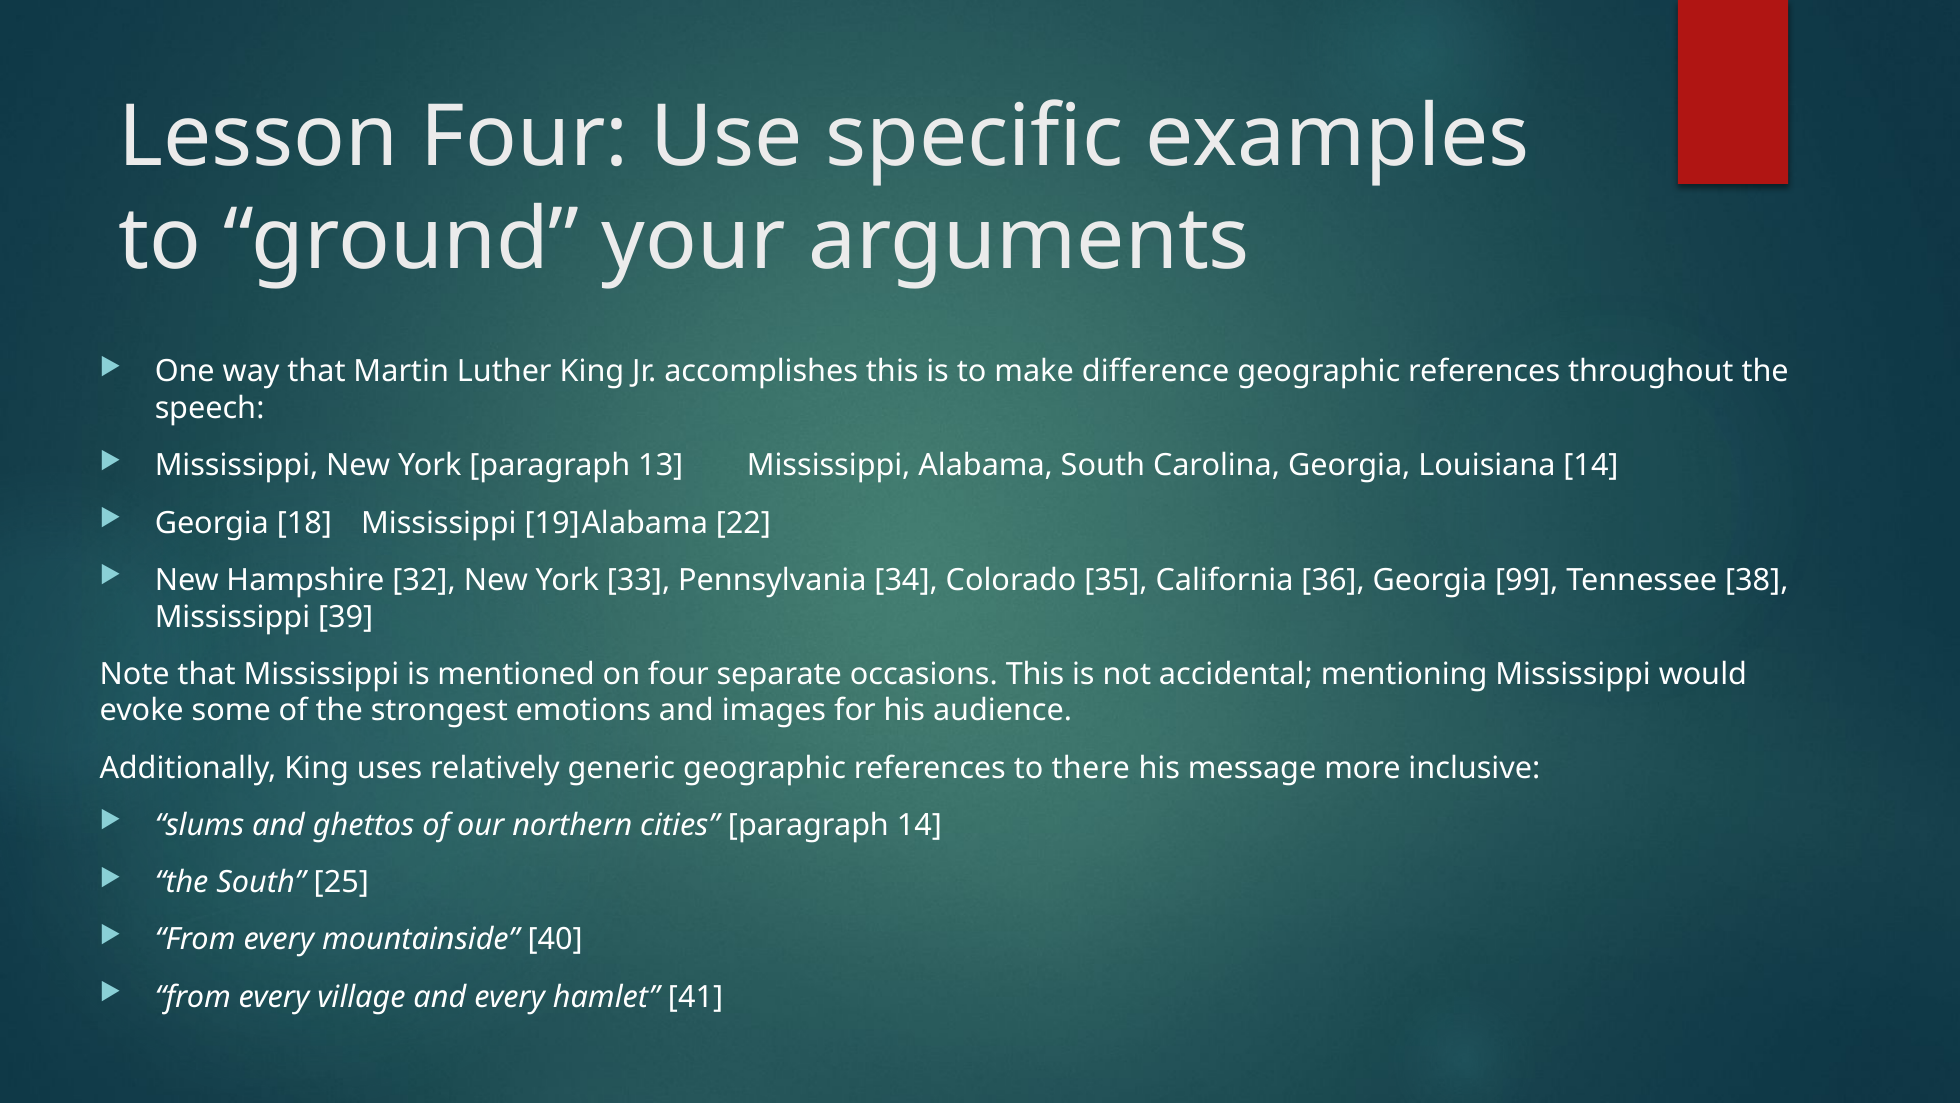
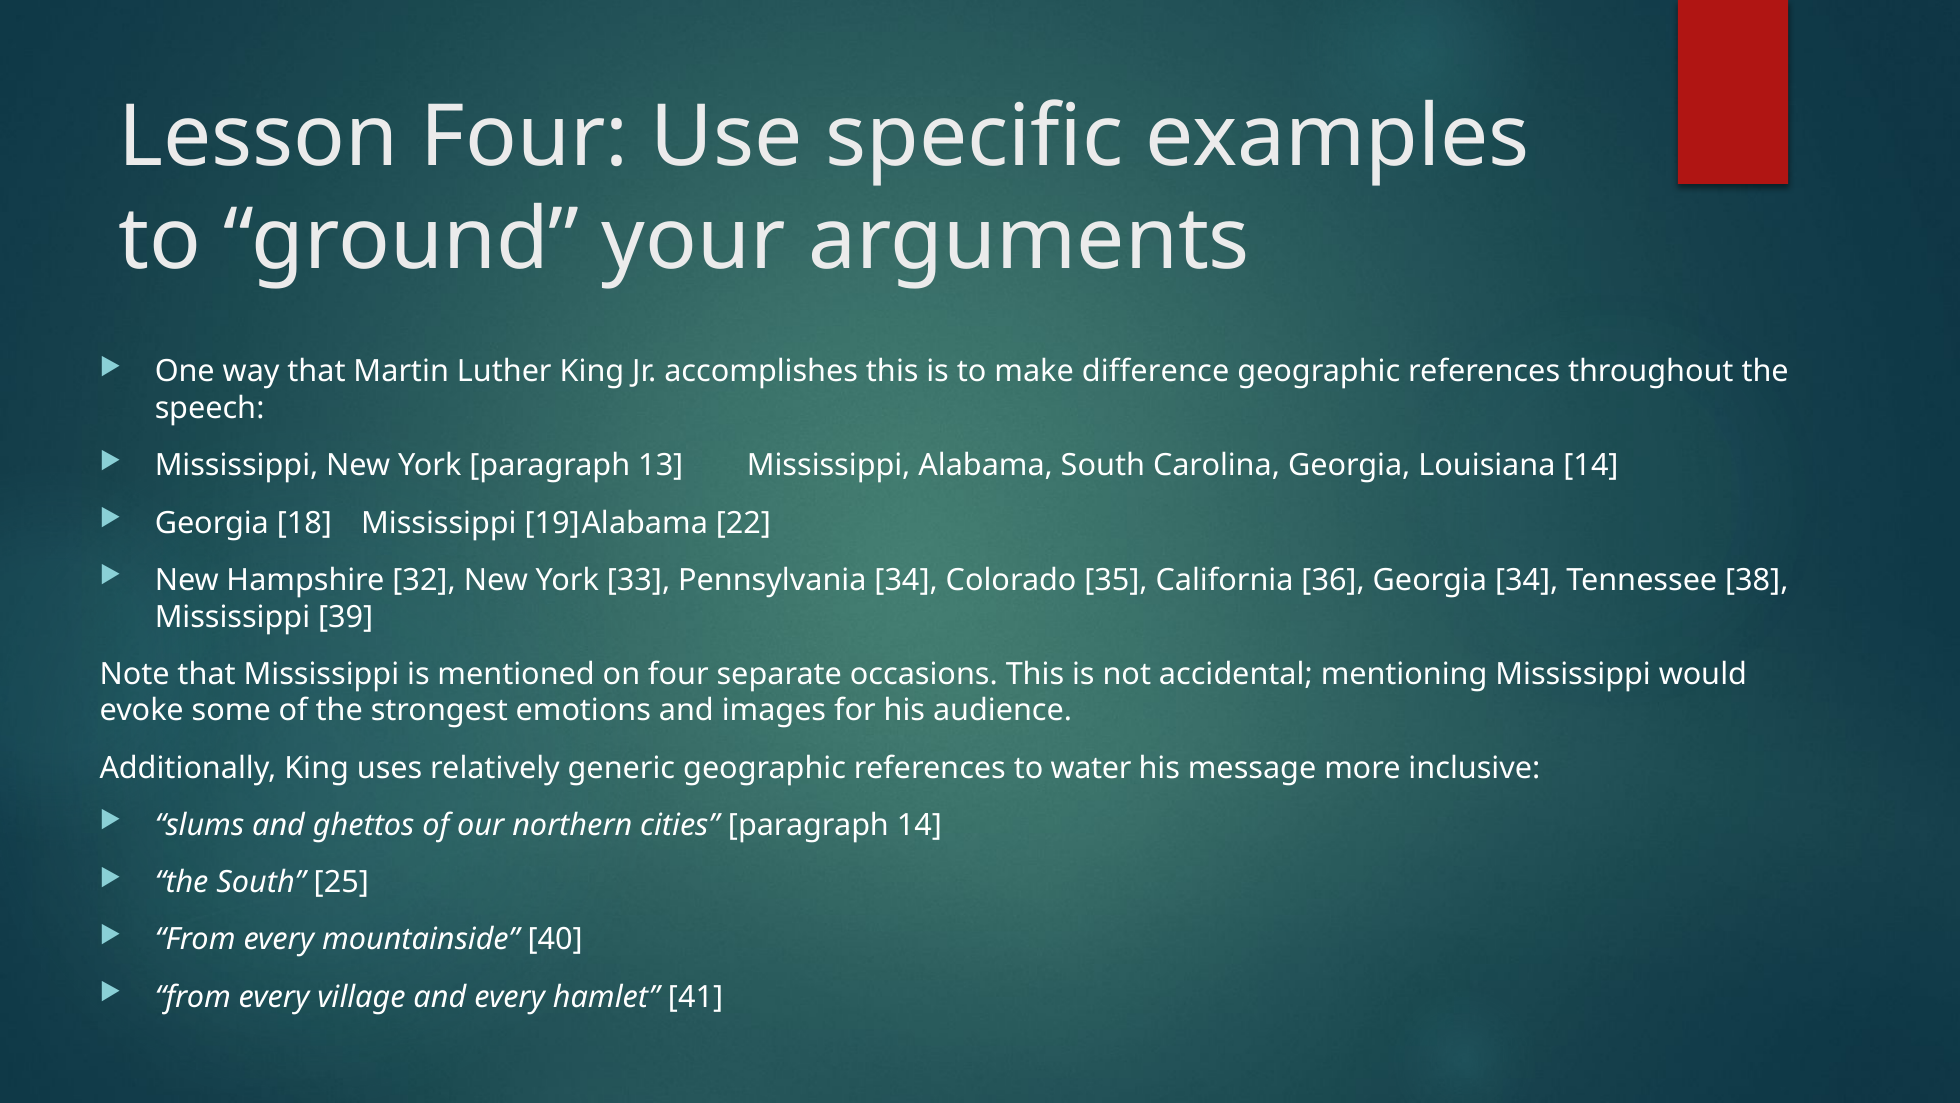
Georgia 99: 99 -> 34
there: there -> water
